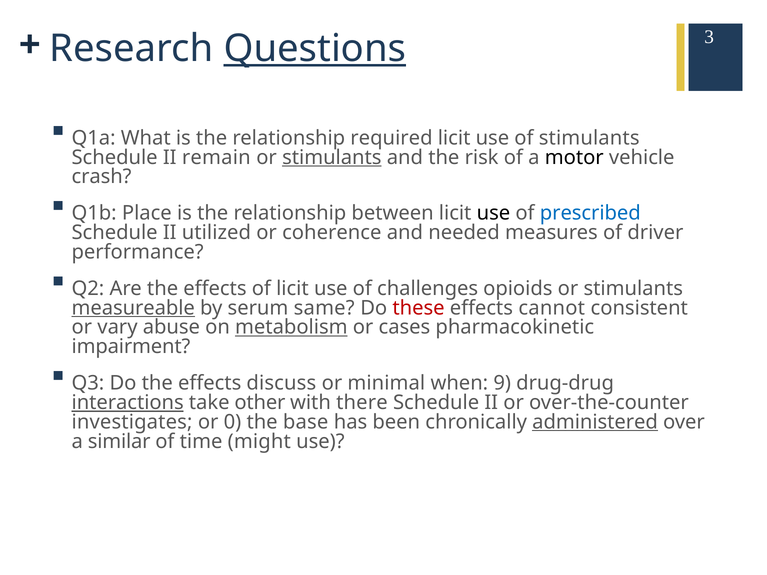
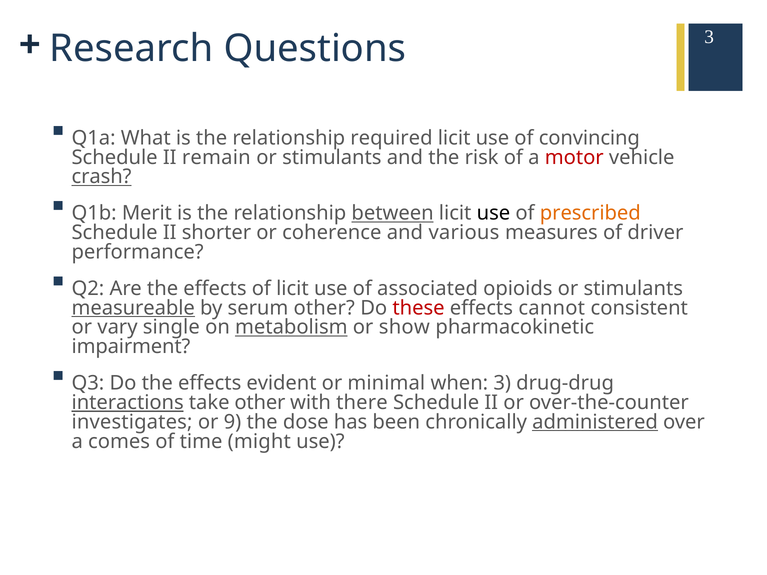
Questions underline: present -> none
of stimulants: stimulants -> convincing
stimulants at (332, 157) underline: present -> none
motor colour: black -> red
crash underline: none -> present
Place: Place -> Merit
between underline: none -> present
prescribed colour: blue -> orange
utilized: utilized -> shorter
needed: needed -> various
challenges: challenges -> associated
serum same: same -> other
abuse: abuse -> single
cases: cases -> show
discuss: discuss -> evident
when 9: 9 -> 3
0: 0 -> 9
base: base -> dose
similar: similar -> comes
